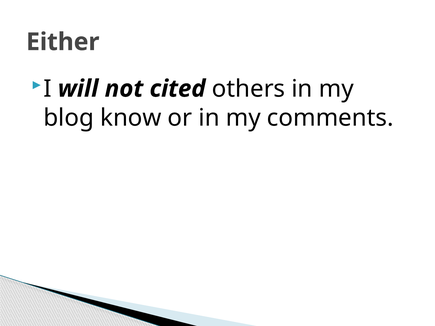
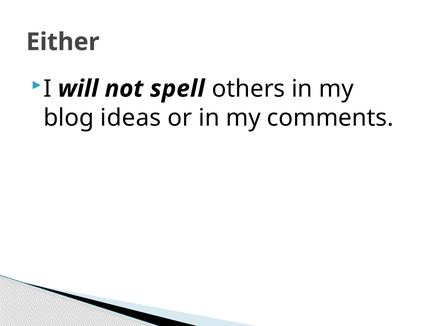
cited: cited -> spell
know: know -> ideas
